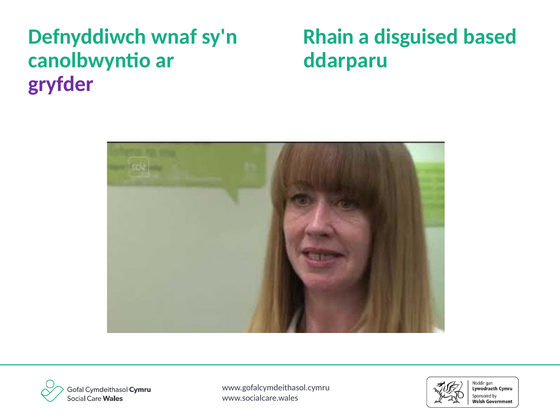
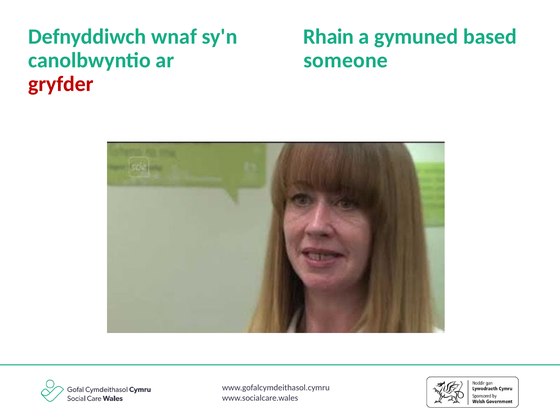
disguised: disguised -> gymuned
ddarparu: ddarparu -> someone
gryfder colour: purple -> red
